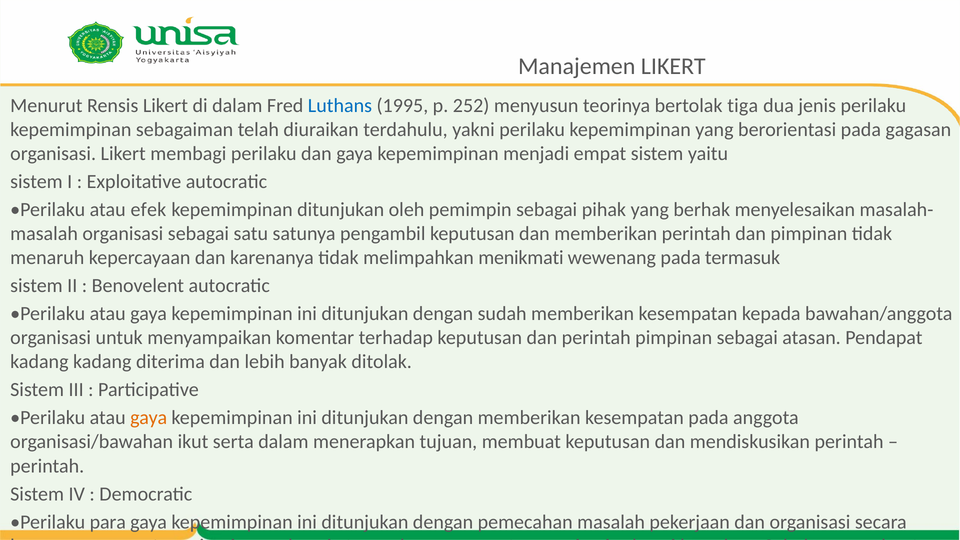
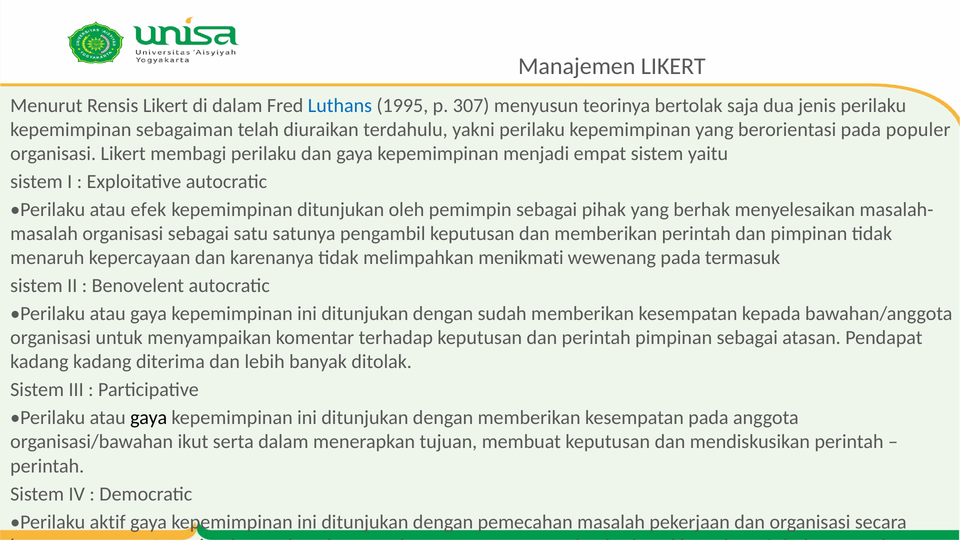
252: 252 -> 307
tiga: tiga -> saja
gagasan: gagasan -> populer
gaya at (149, 418) colour: orange -> black
para: para -> aktif
